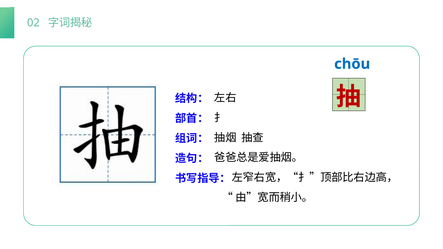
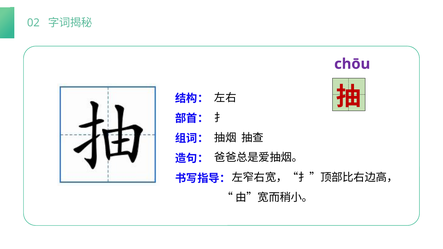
chōu colour: blue -> purple
